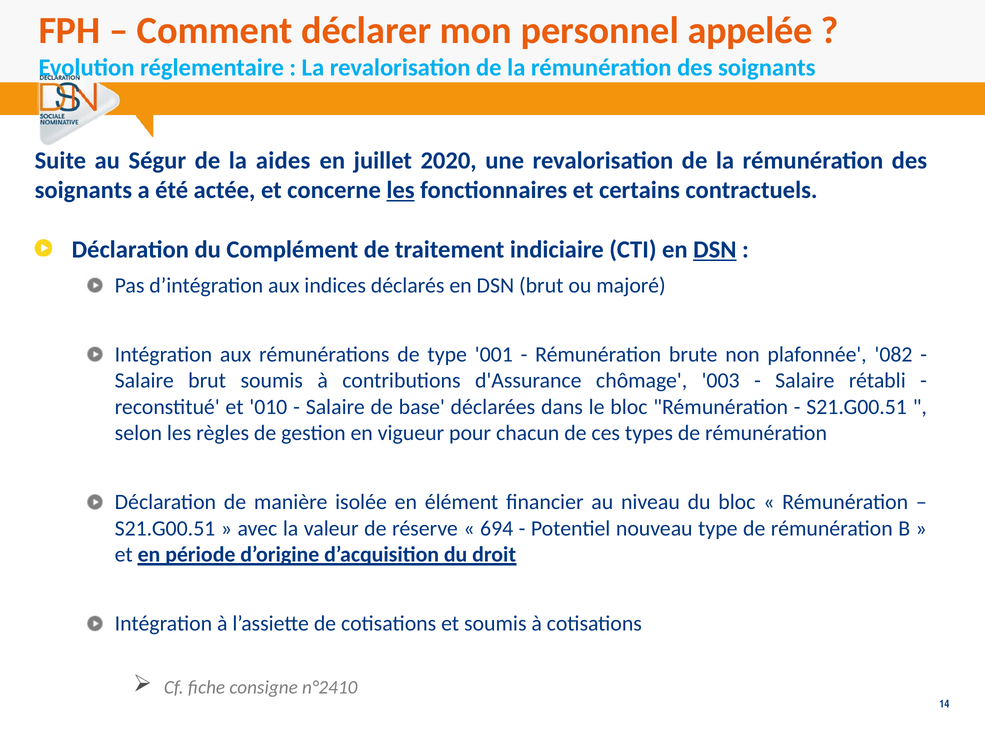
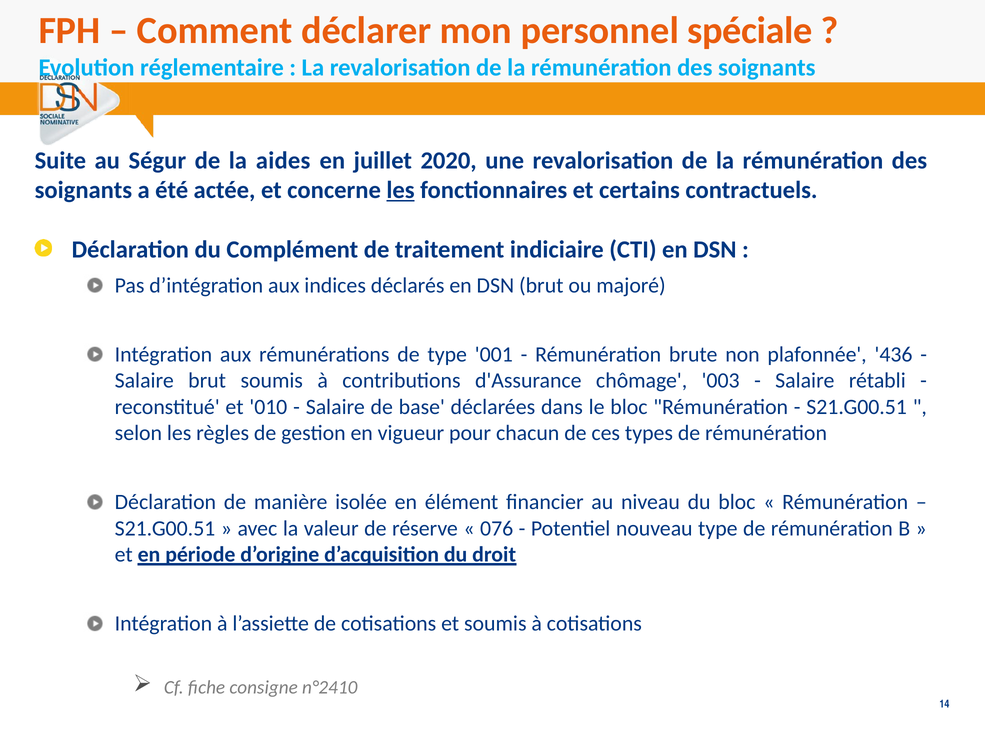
appelée: appelée -> spéciale
DSN at (715, 249) underline: present -> none
082: 082 -> 436
694: 694 -> 076
